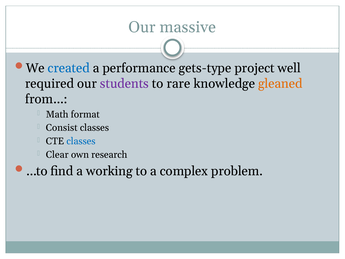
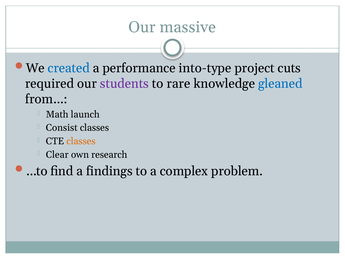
gets-type: gets-type -> into-type
well: well -> cuts
gleaned colour: orange -> blue
format: format -> launch
classes at (81, 141) colour: blue -> orange
working: working -> findings
